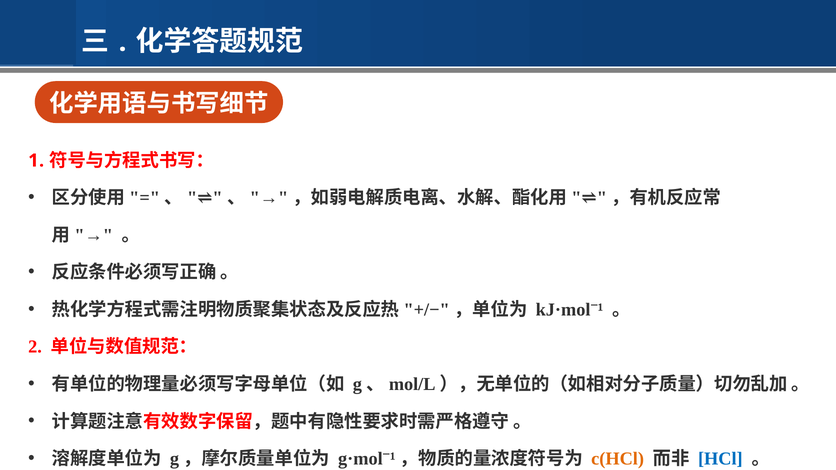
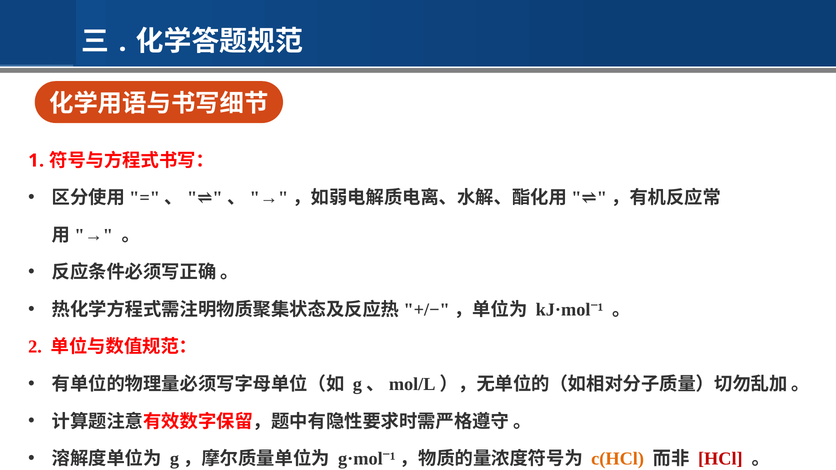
HCl colour: blue -> red
